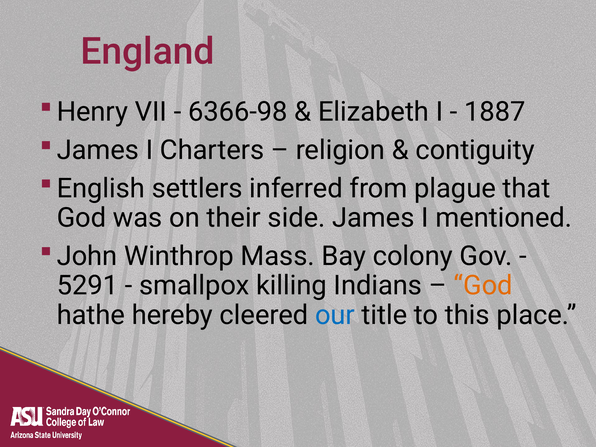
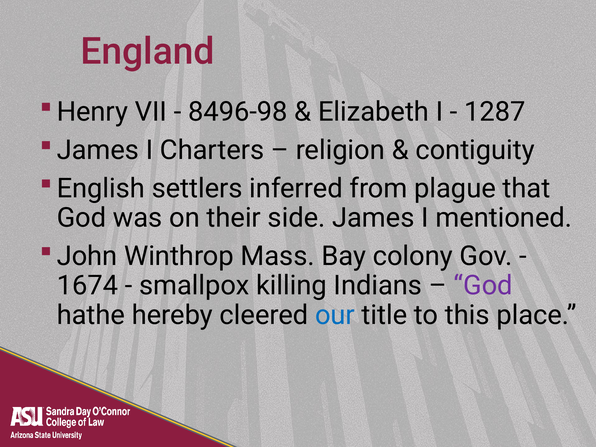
6366-98: 6366-98 -> 8496-98
1887: 1887 -> 1287
5291: 5291 -> 1674
God at (483, 286) colour: orange -> purple
